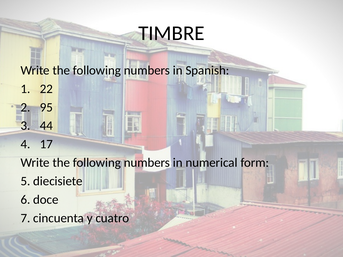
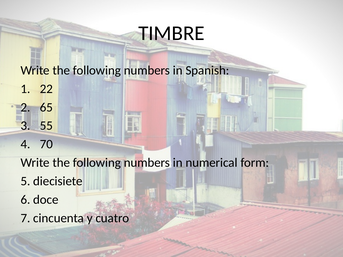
95: 95 -> 65
44: 44 -> 55
17: 17 -> 70
